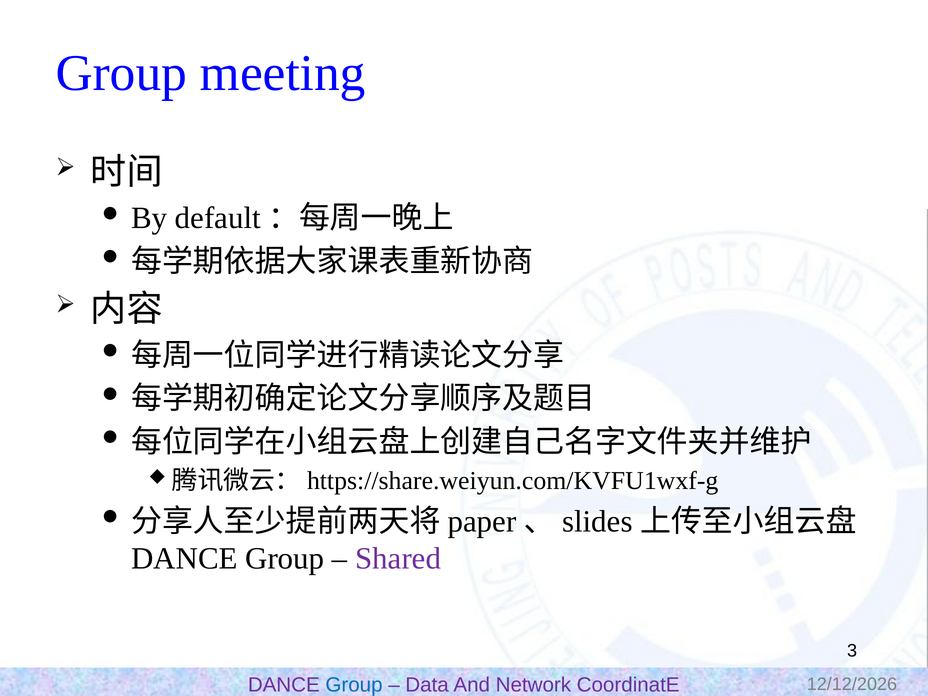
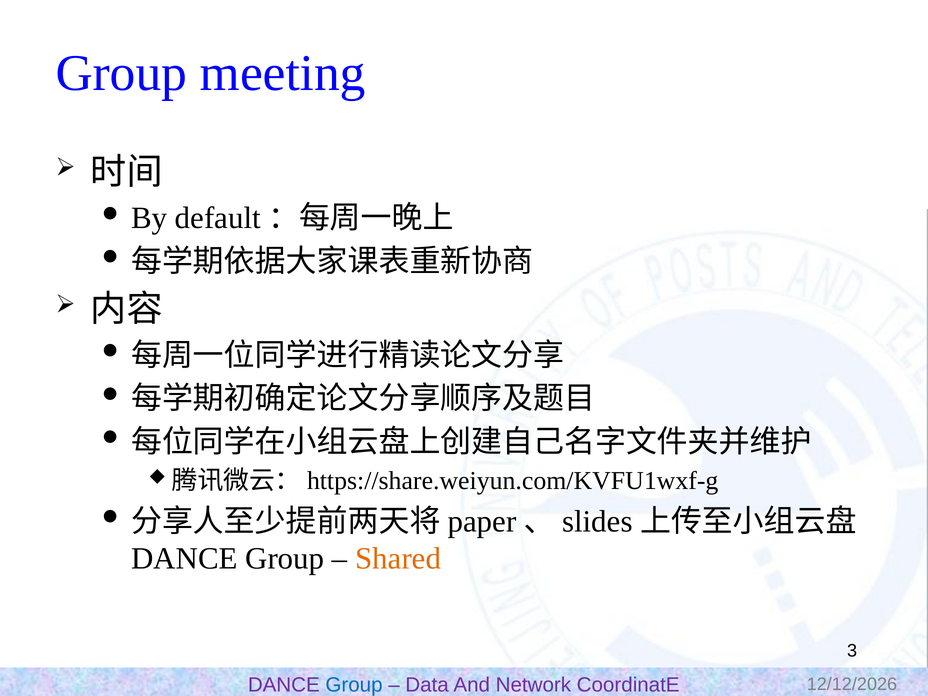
Shared colour: purple -> orange
